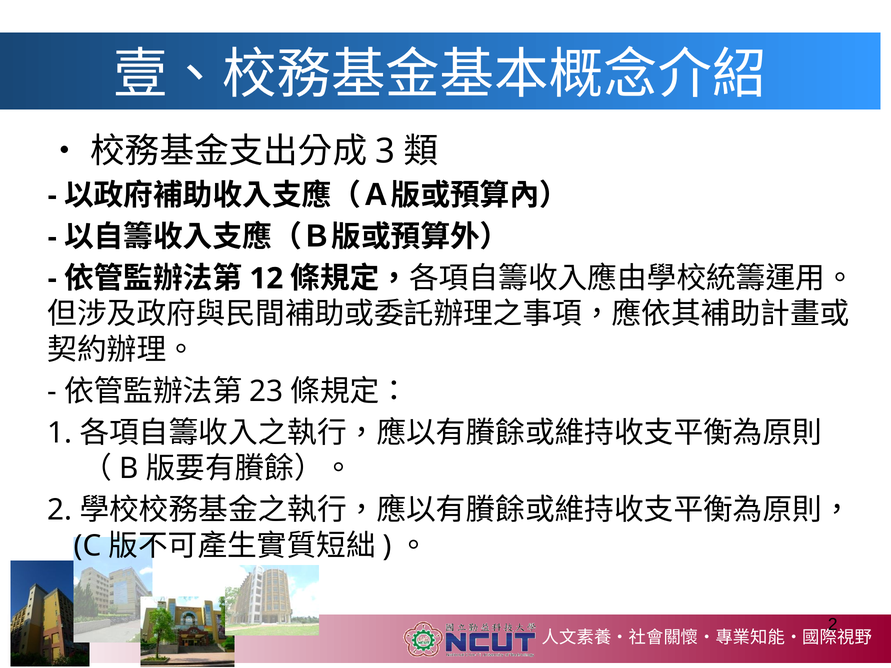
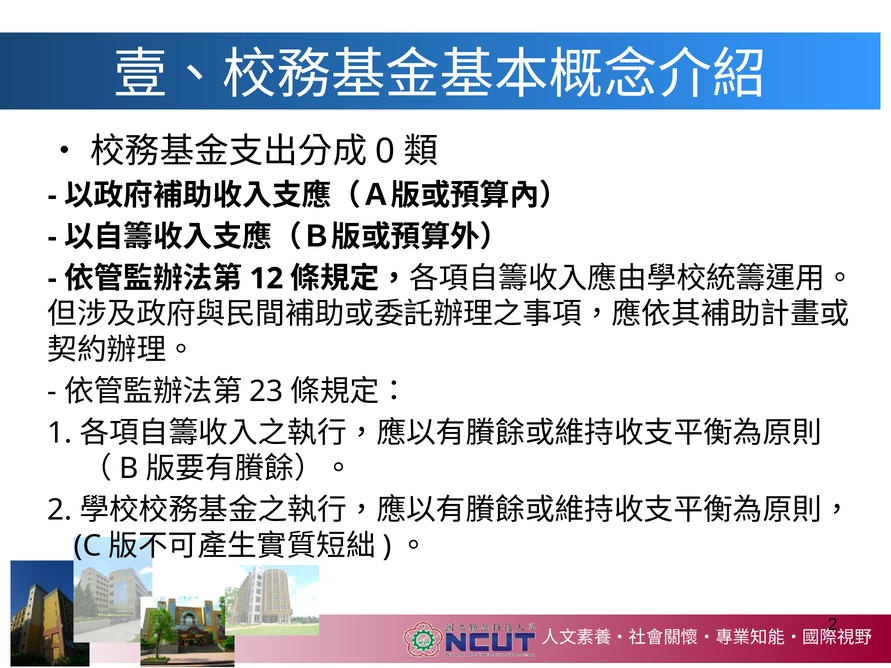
3: 3 -> 0
